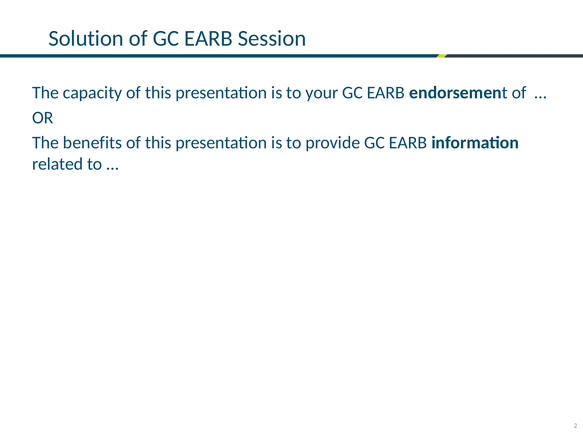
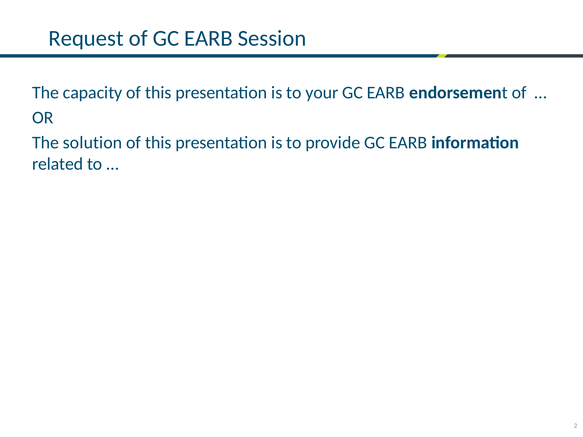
Solution: Solution -> Request
benefits: benefits -> solution
